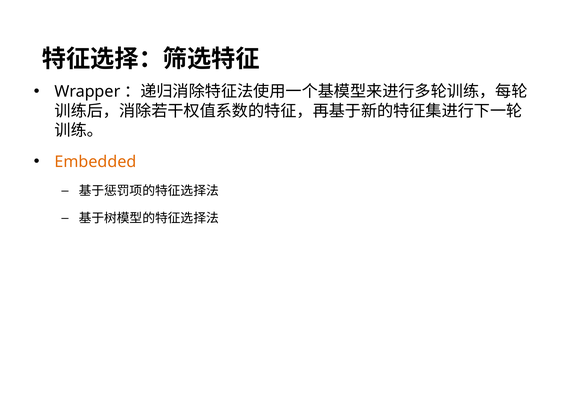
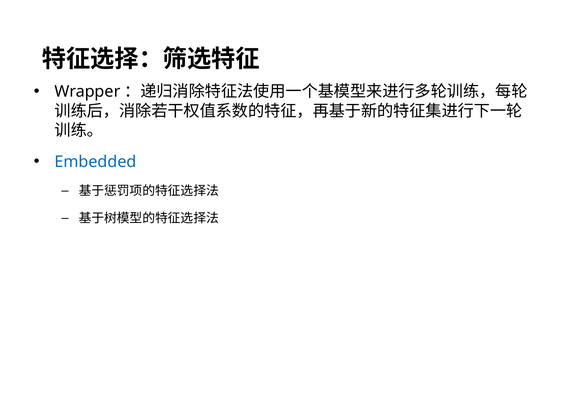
Embedded colour: orange -> blue
